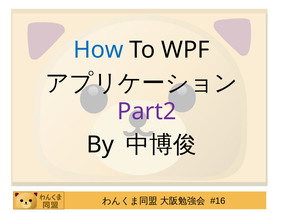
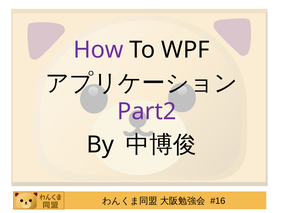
How colour: blue -> purple
